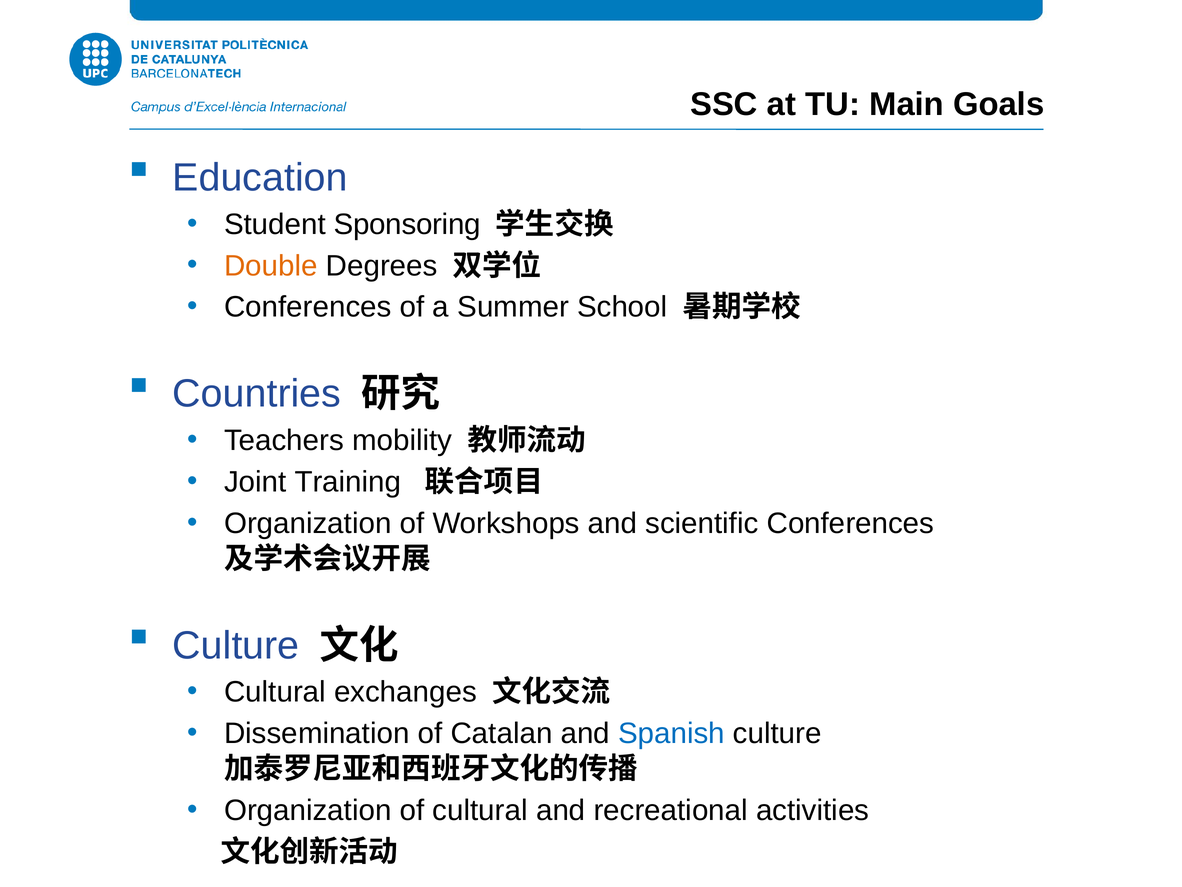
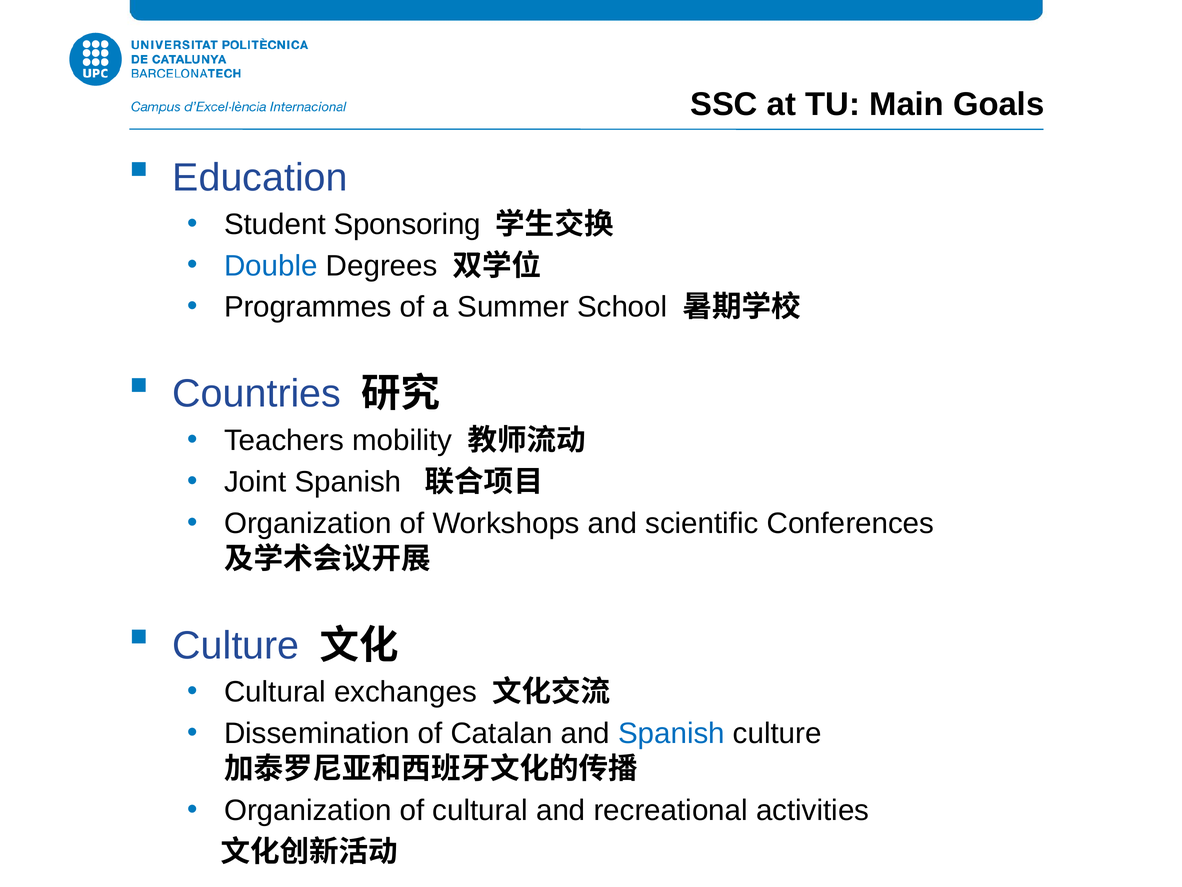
Double colour: orange -> blue
Conferences at (308, 307): Conferences -> Programmes
Joint Training: Training -> Spanish
